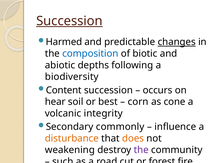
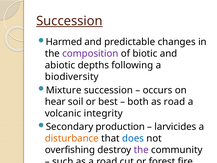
changes underline: present -> none
composition colour: blue -> purple
Content: Content -> Mixture
corn: corn -> both
as cone: cone -> road
commonly: commonly -> production
influence: influence -> larvicides
does colour: orange -> blue
weakening: weakening -> overfishing
